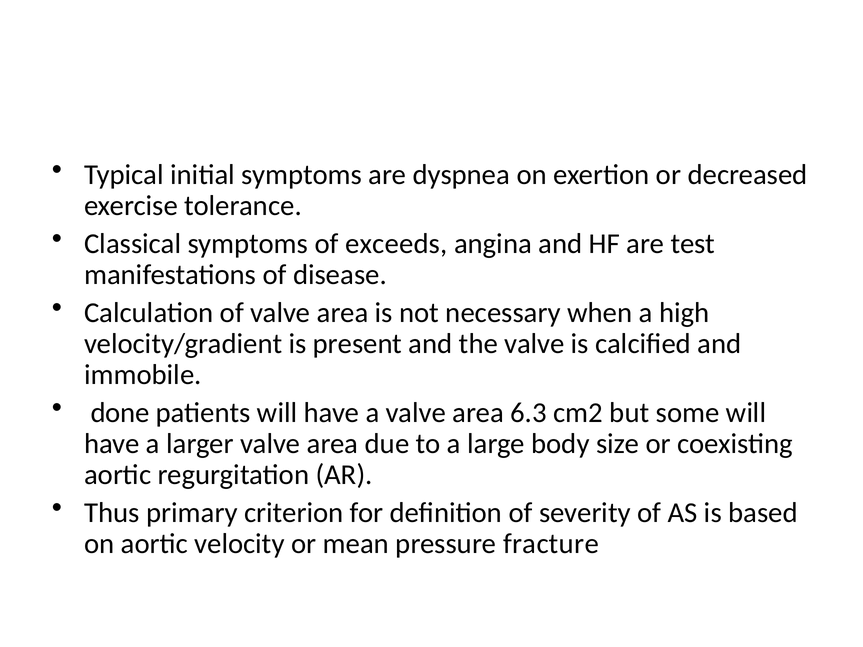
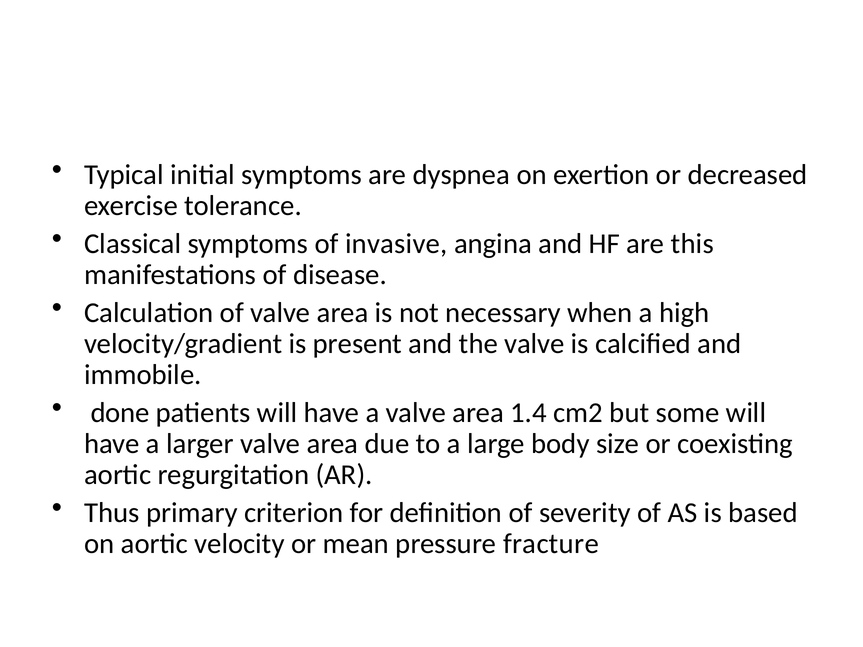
exceeds: exceeds -> invasive
test: test -> this
6.3: 6.3 -> 1.4
